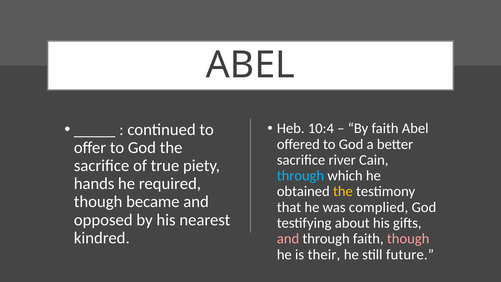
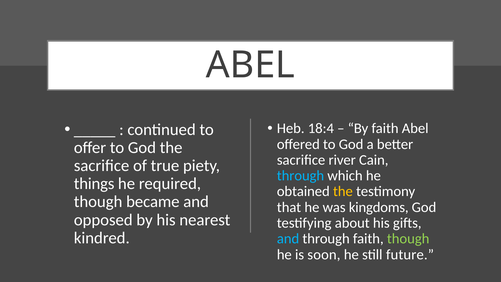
10:4: 10:4 -> 18:4
hands: hands -> things
complied: complied -> kingdoms
and at (288, 239) colour: pink -> light blue
though at (408, 239) colour: pink -> light green
their: their -> soon
